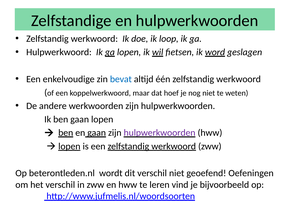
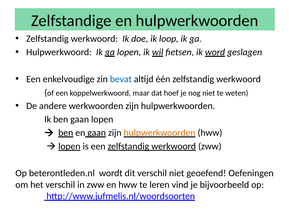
hulpwerkwoorden at (160, 133) colour: purple -> orange
